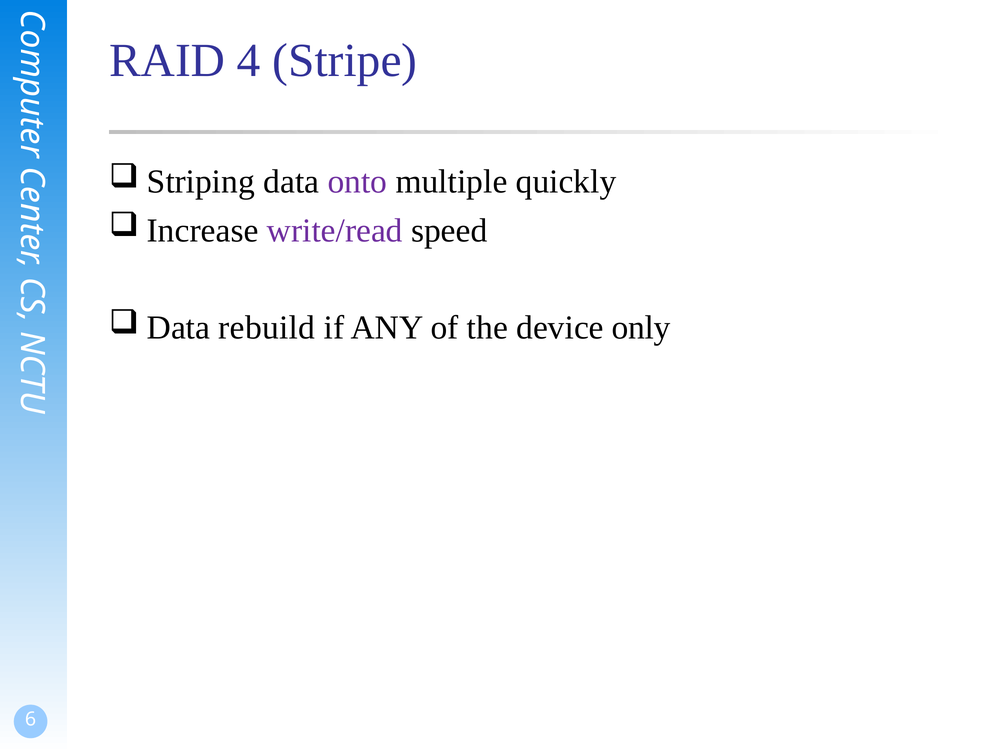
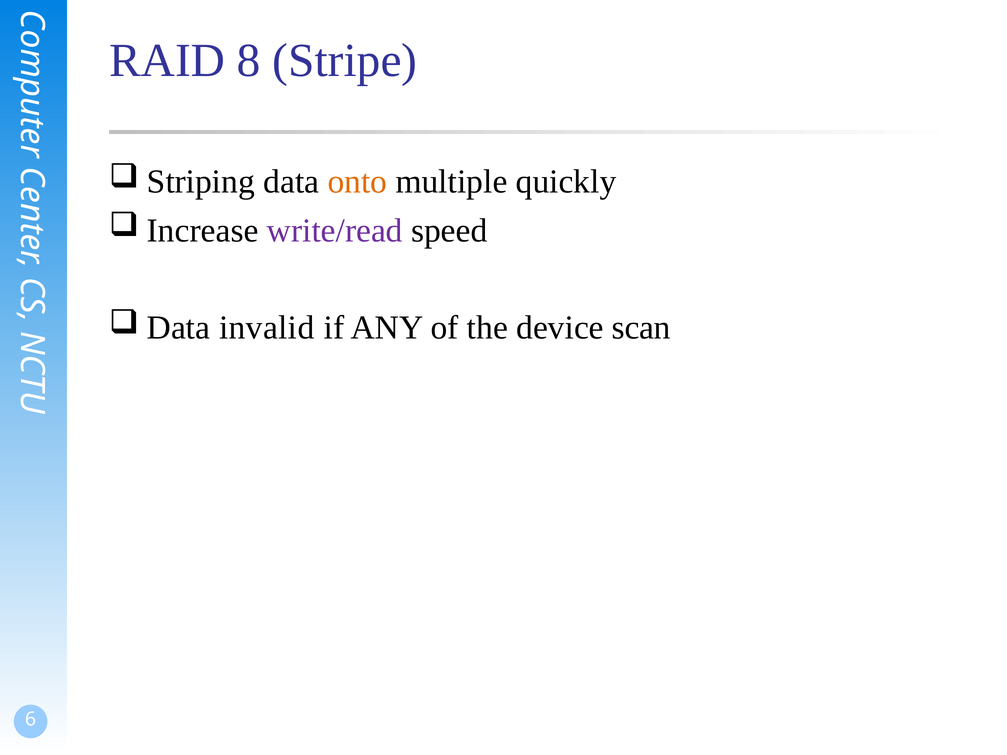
4: 4 -> 8
onto colour: purple -> orange
rebuild: rebuild -> invalid
only: only -> scan
